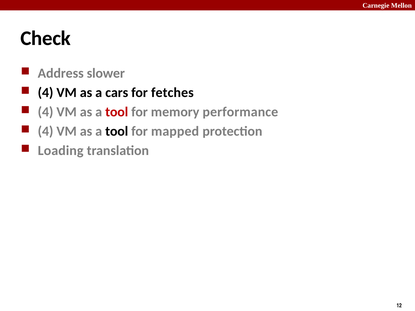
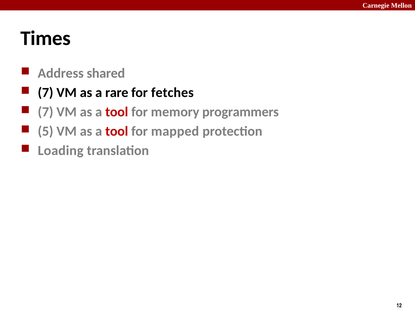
Check: Check -> Times
slower: slower -> shared
4 at (46, 93): 4 -> 7
cars: cars -> rare
4 at (46, 112): 4 -> 7
performance: performance -> programmers
4 at (46, 131): 4 -> 5
tool at (117, 131) colour: black -> red
